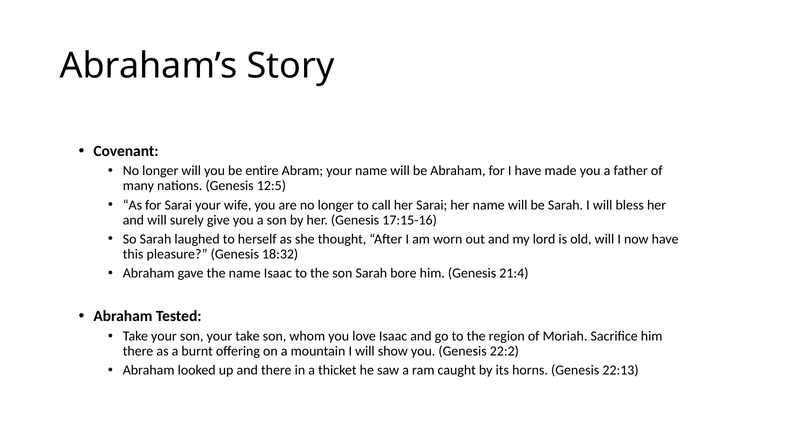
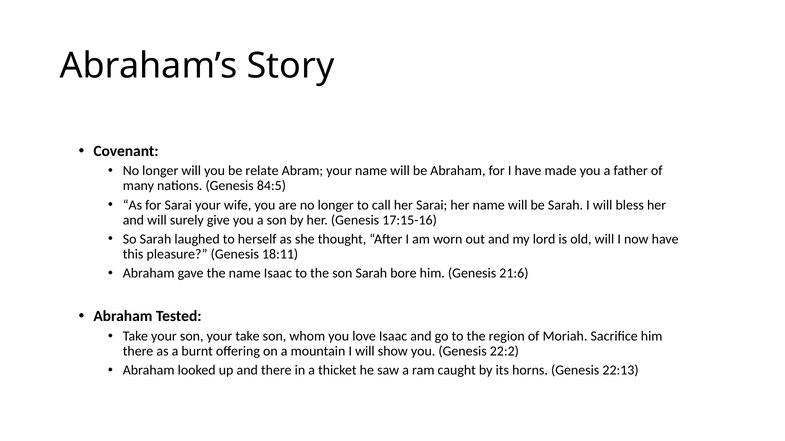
entire: entire -> relate
12:5: 12:5 -> 84:5
18:32: 18:32 -> 18:11
21:4: 21:4 -> 21:6
